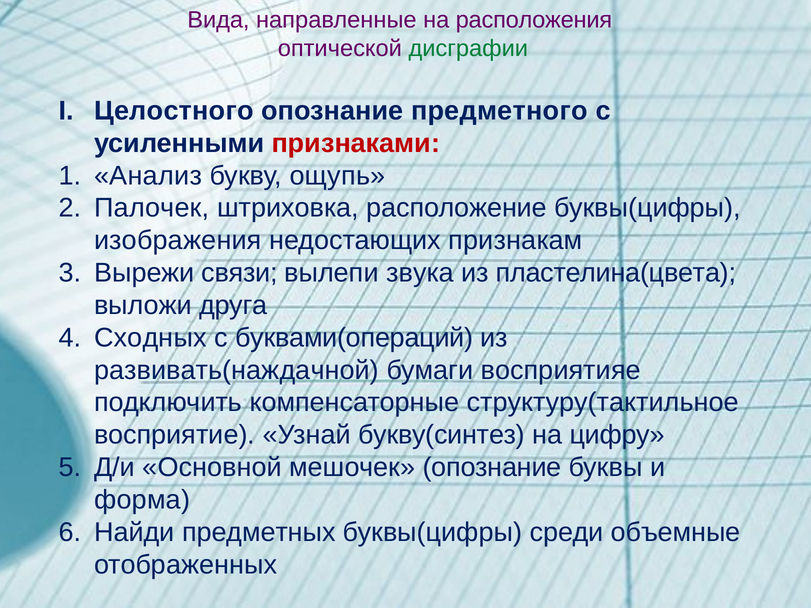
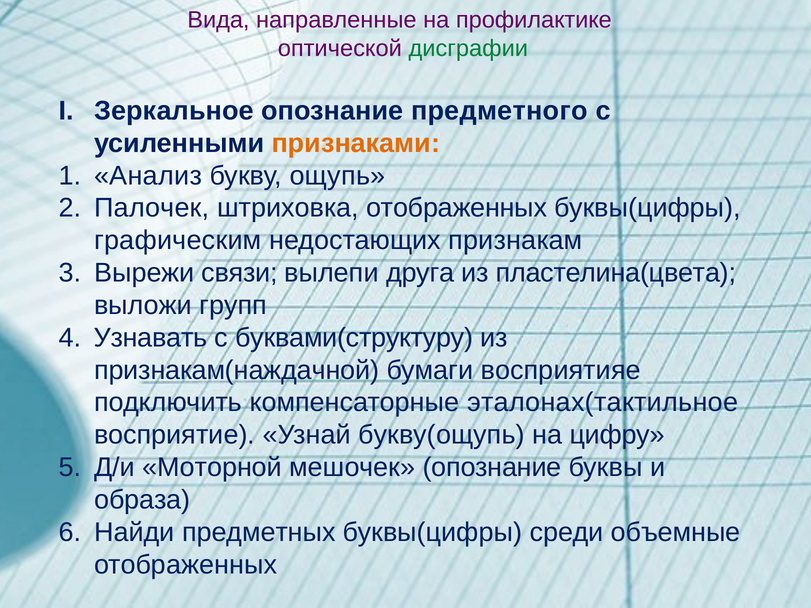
расположения: расположения -> профилактике
Целостного: Целостного -> Зеркальное
признаками colour: red -> orange
штриховка расположение: расположение -> отображенных
изображения: изображения -> графическим
звука: звука -> друга
друга: друга -> групп
Сходных: Сходных -> Узнавать
буквами(операций: буквами(операций -> буквами(структуру
развивать(наждачной: развивать(наждачной -> признакам(наждачной
структуру(тактильное: структуру(тактильное -> эталонах(тактильное
букву(синтез: букву(синтез -> букву(ощупь
Основной: Основной -> Моторной
форма: форма -> образа
